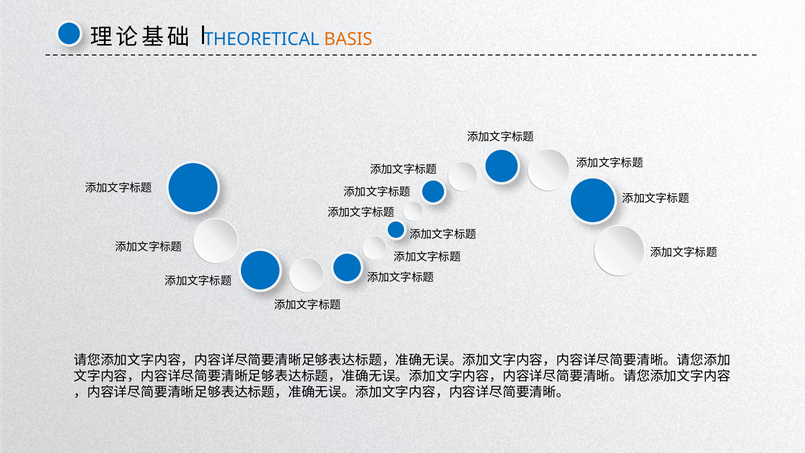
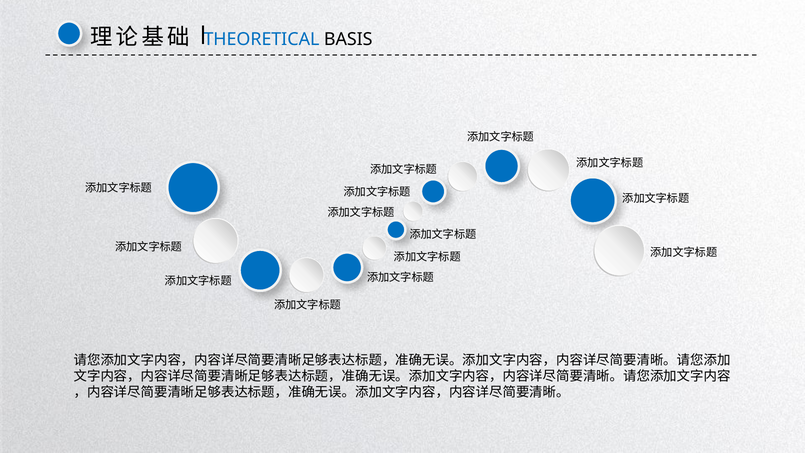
BASIS colour: orange -> black
